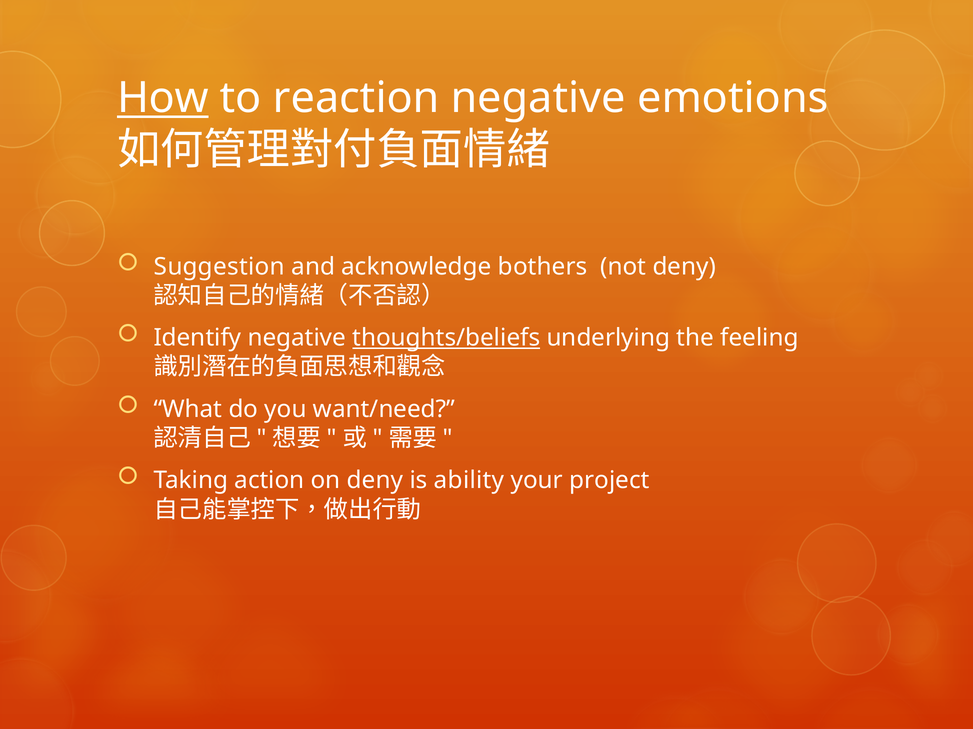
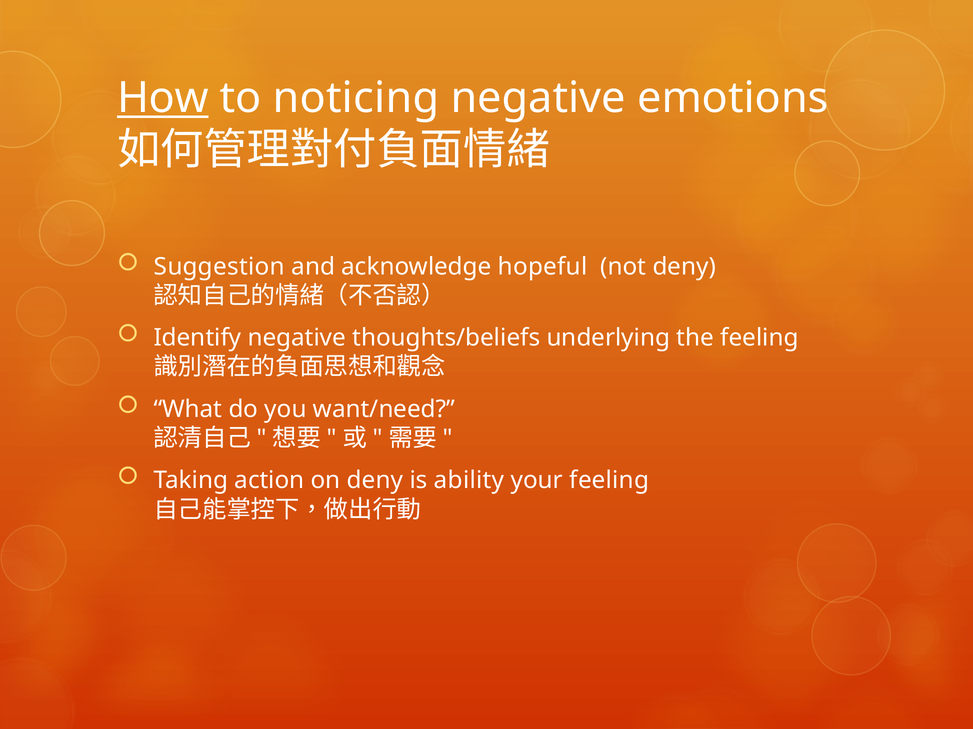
reaction: reaction -> noticing
bothers: bothers -> hopeful
thoughts/beliefs underline: present -> none
your project: project -> feeling
